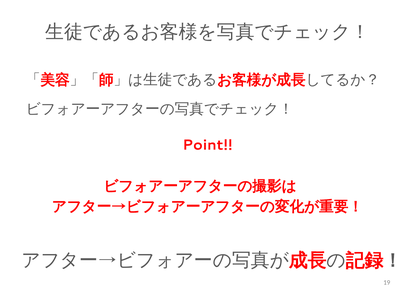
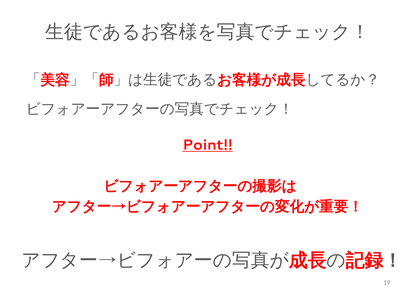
Point‼ underline: none -> present
